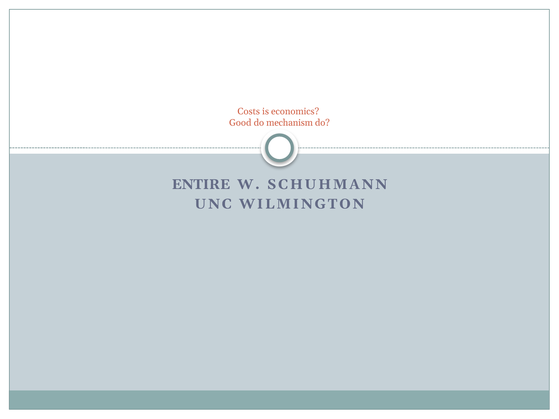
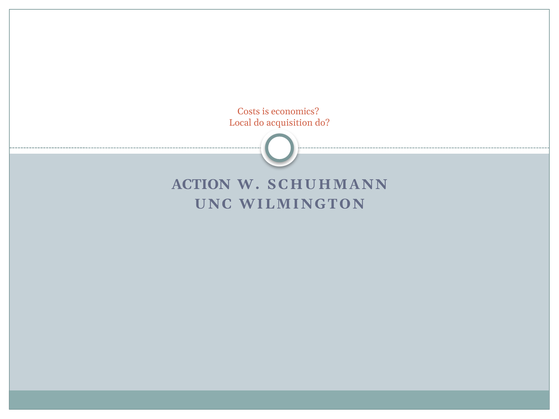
Good: Good -> Local
mechanism: mechanism -> acquisition
ENTIRE: ENTIRE -> ACTION
